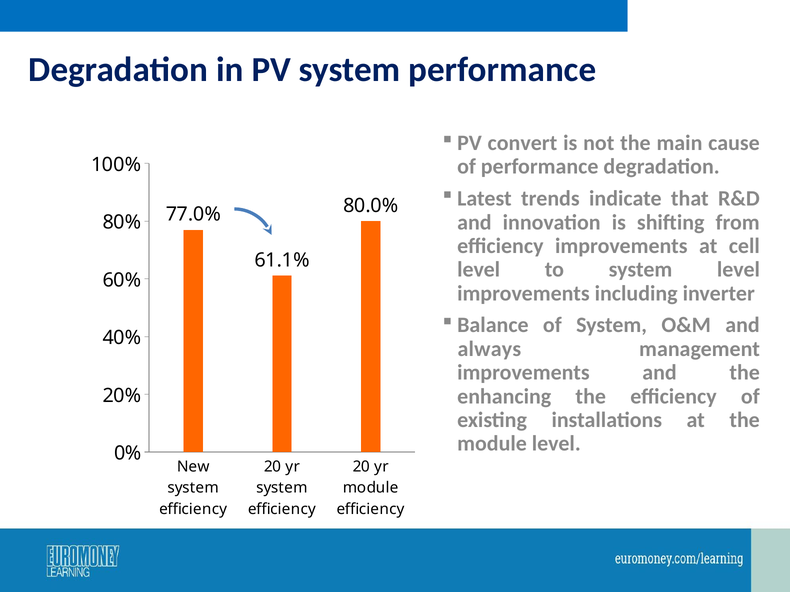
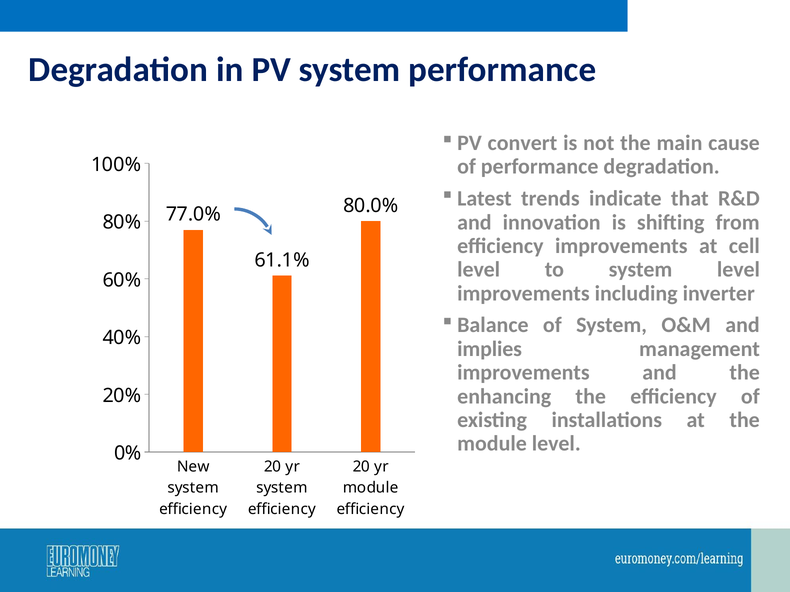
always: always -> implies
